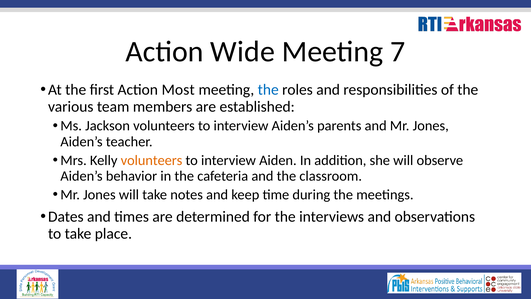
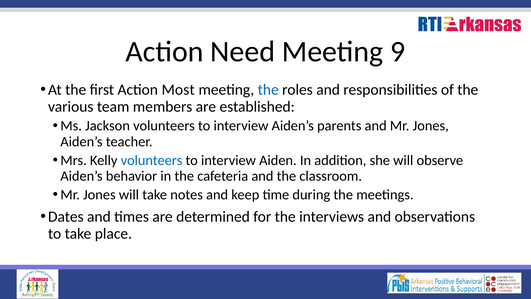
Wide: Wide -> Need
7: 7 -> 9
volunteers at (152, 160) colour: orange -> blue
